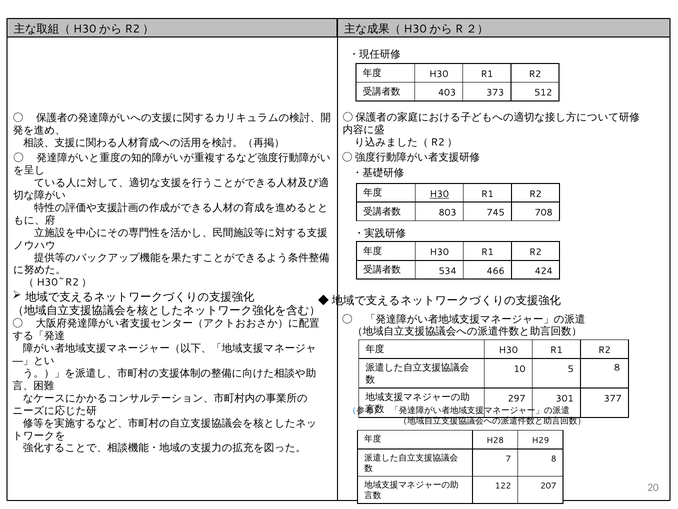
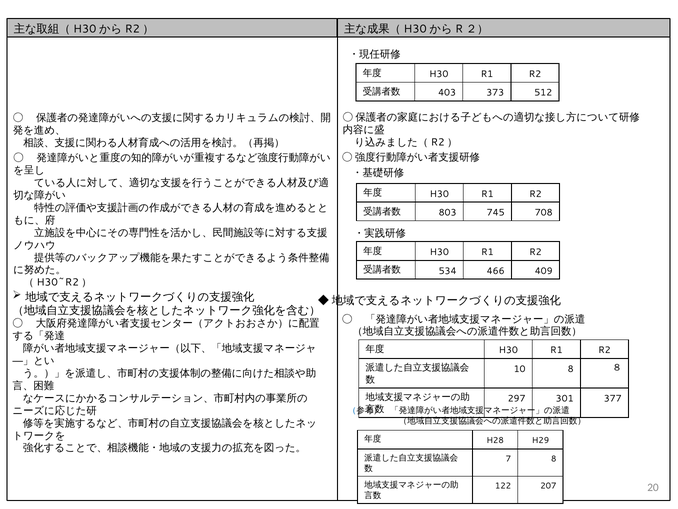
H30 at (439, 194) underline: present -> none
424: 424 -> 409
10 5: 5 -> 8
